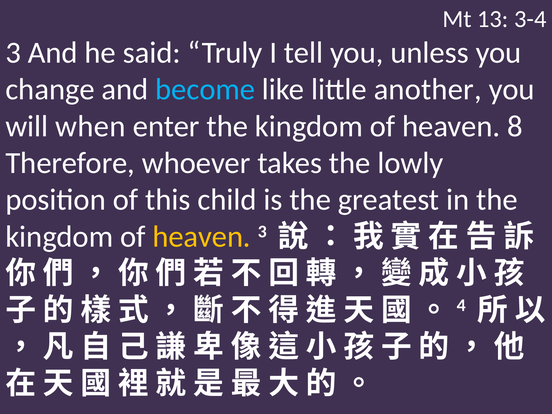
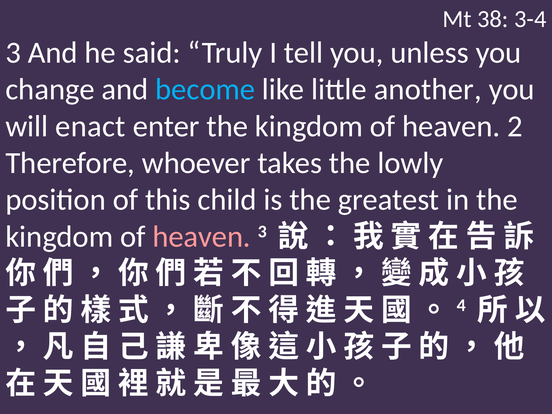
13: 13 -> 38
when: when -> enact
8: 8 -> 2
heaven at (202, 237) colour: yellow -> pink
